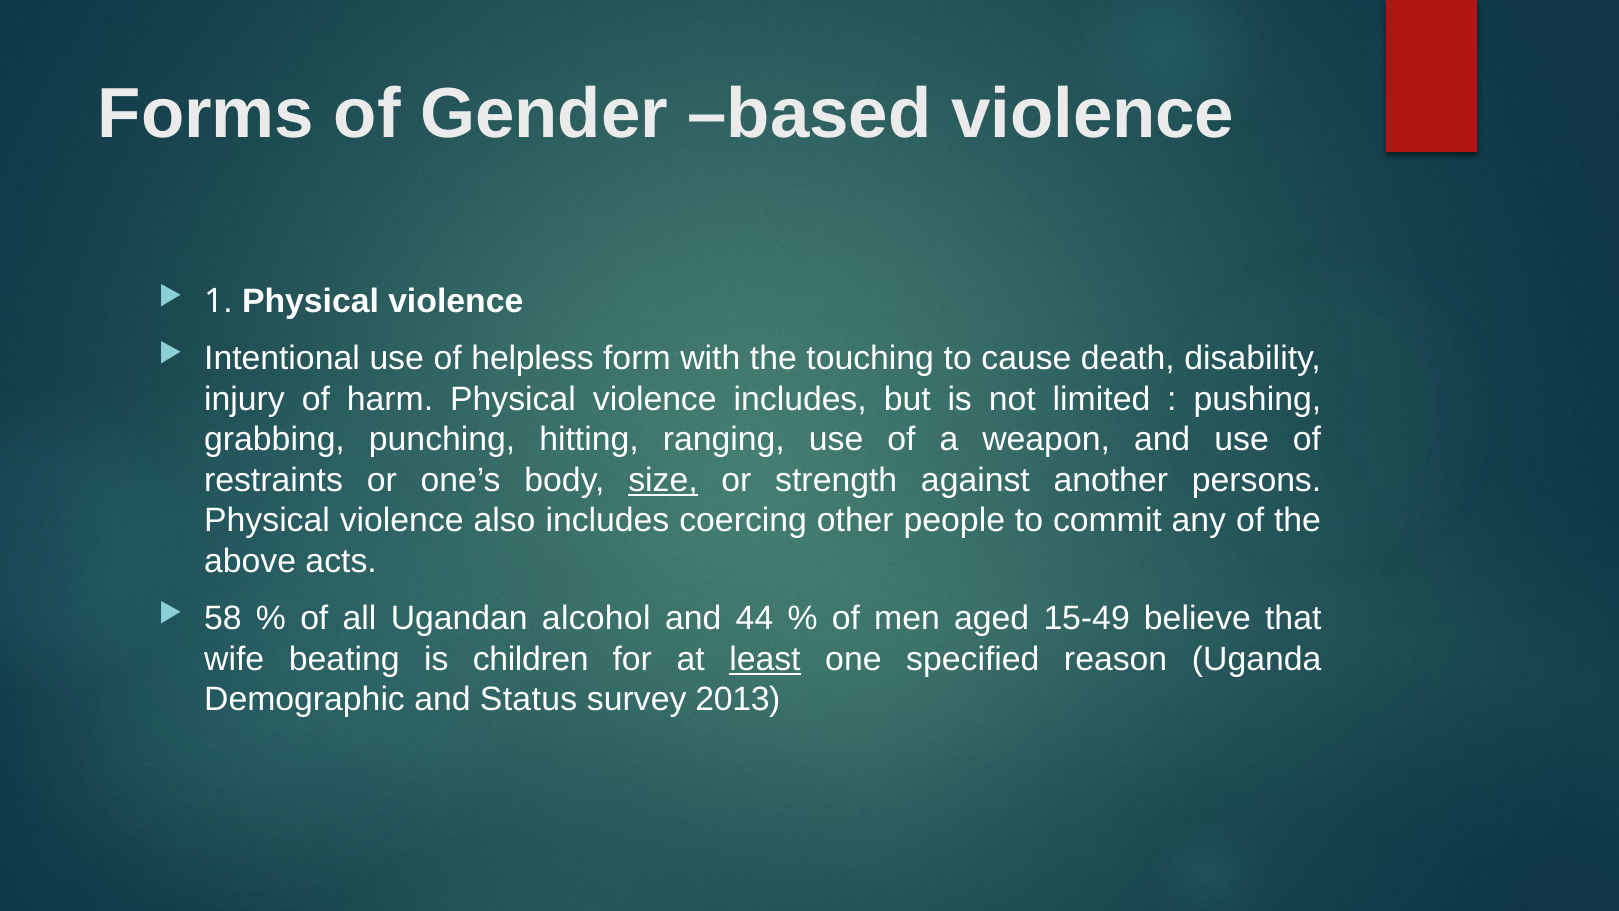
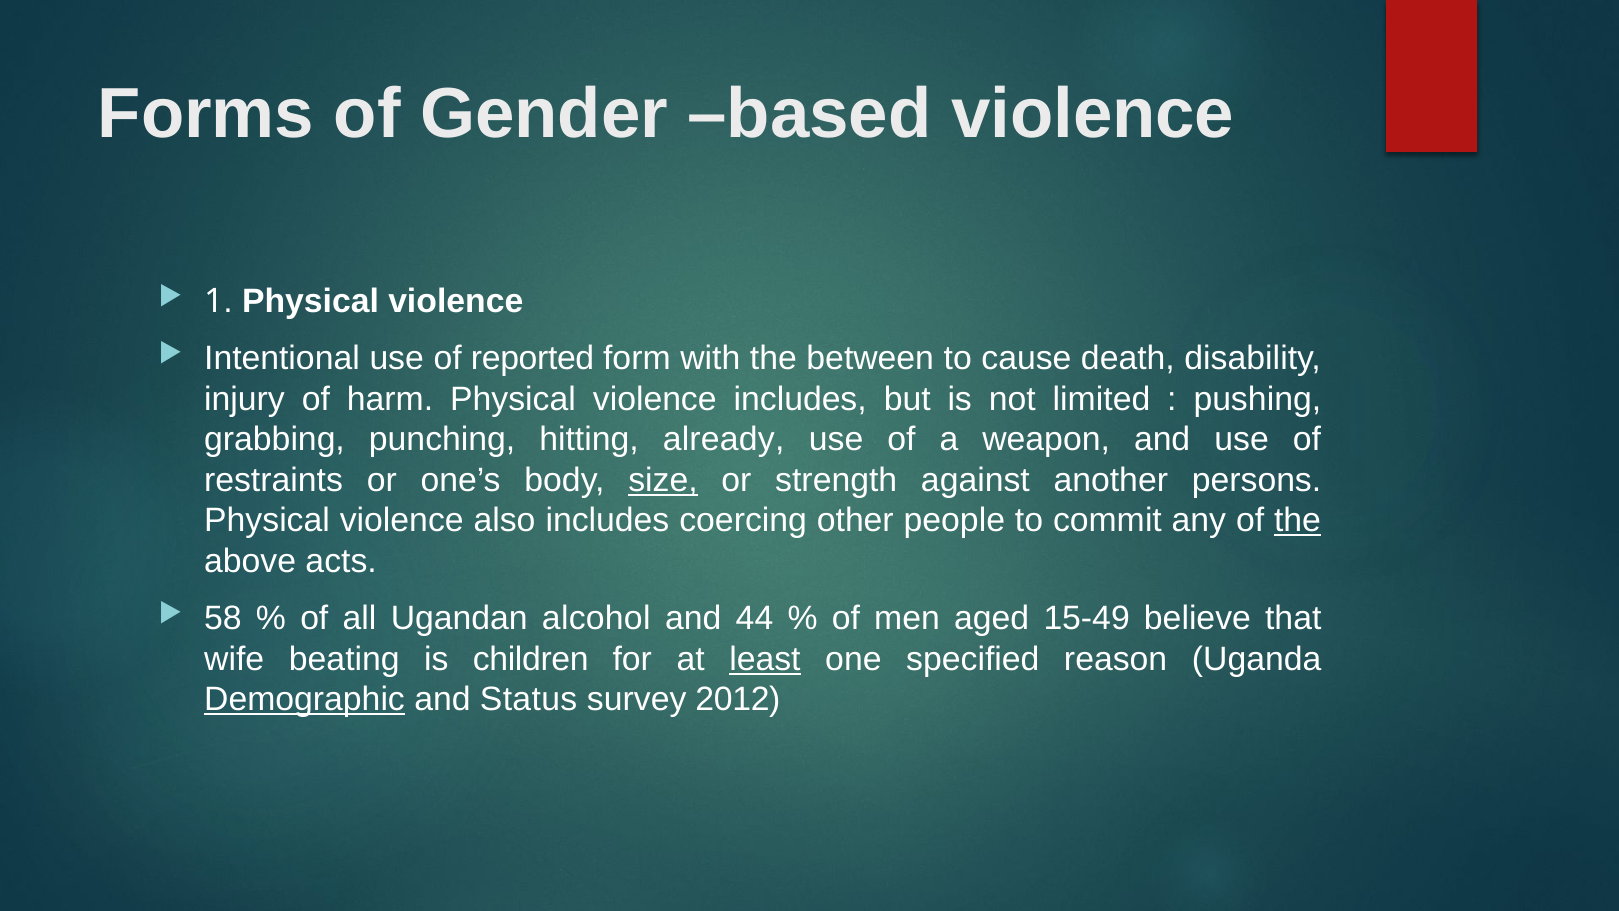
helpless: helpless -> reported
touching: touching -> between
ranging: ranging -> already
the at (1298, 521) underline: none -> present
Demographic underline: none -> present
2013: 2013 -> 2012
